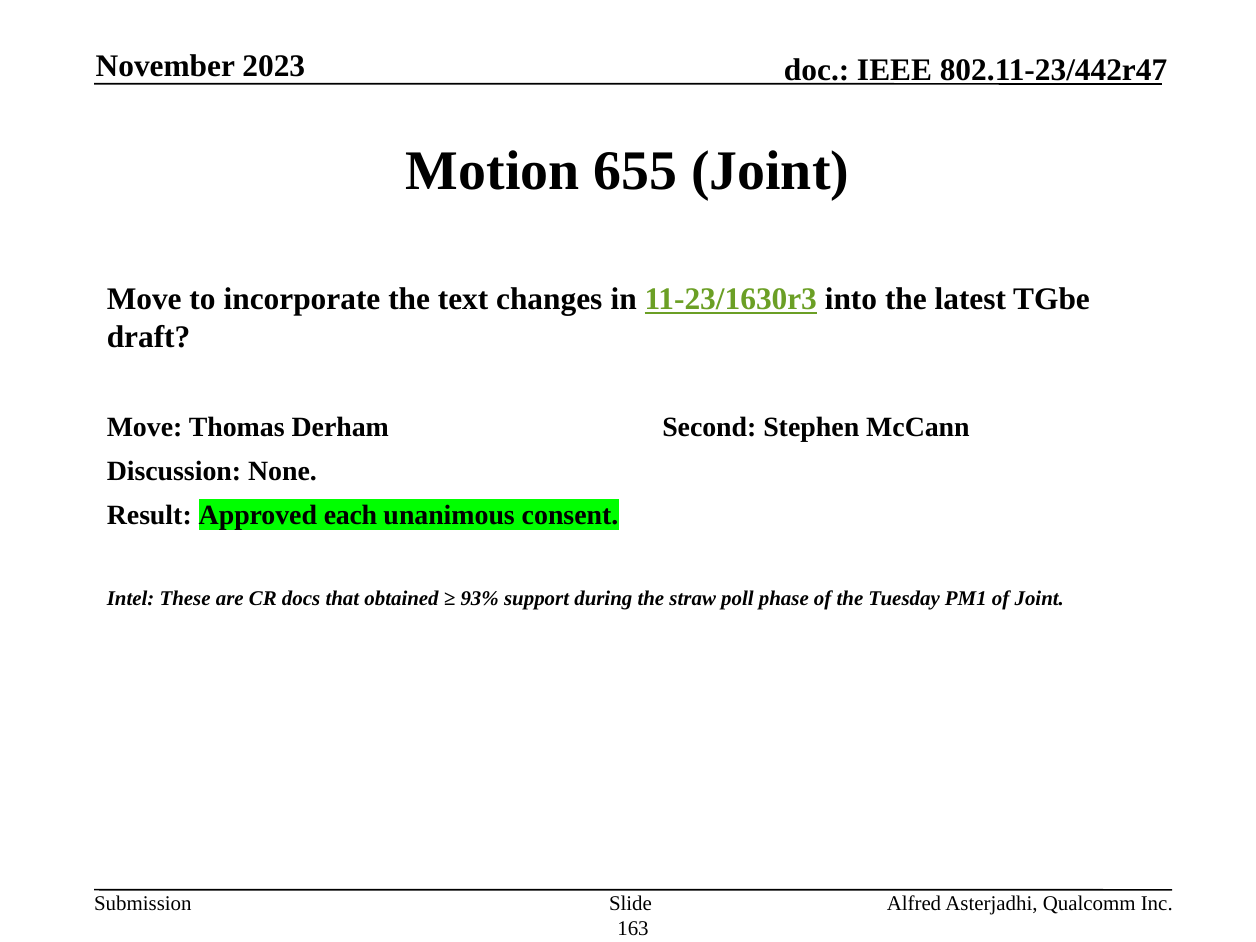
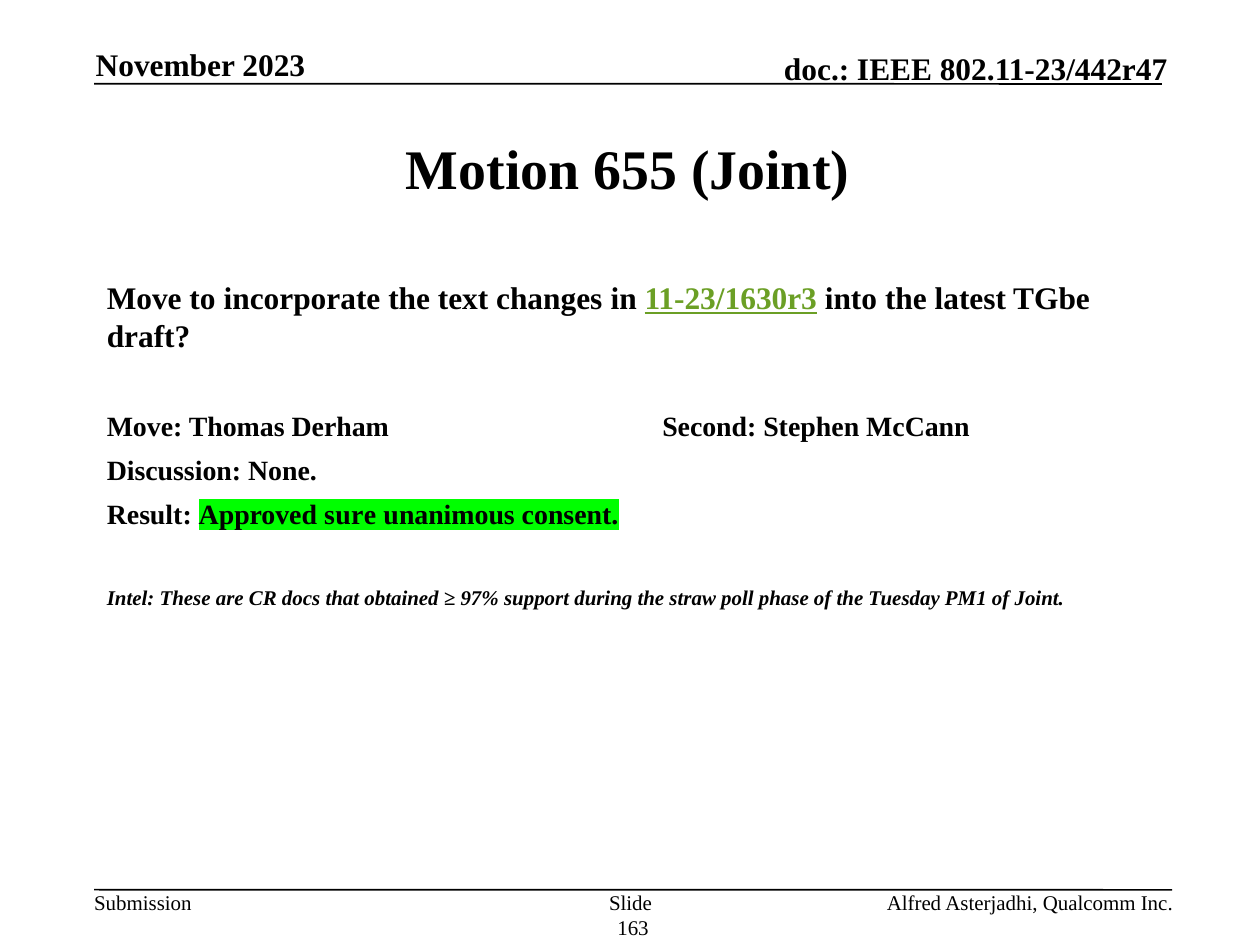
each: each -> sure
93%: 93% -> 97%
